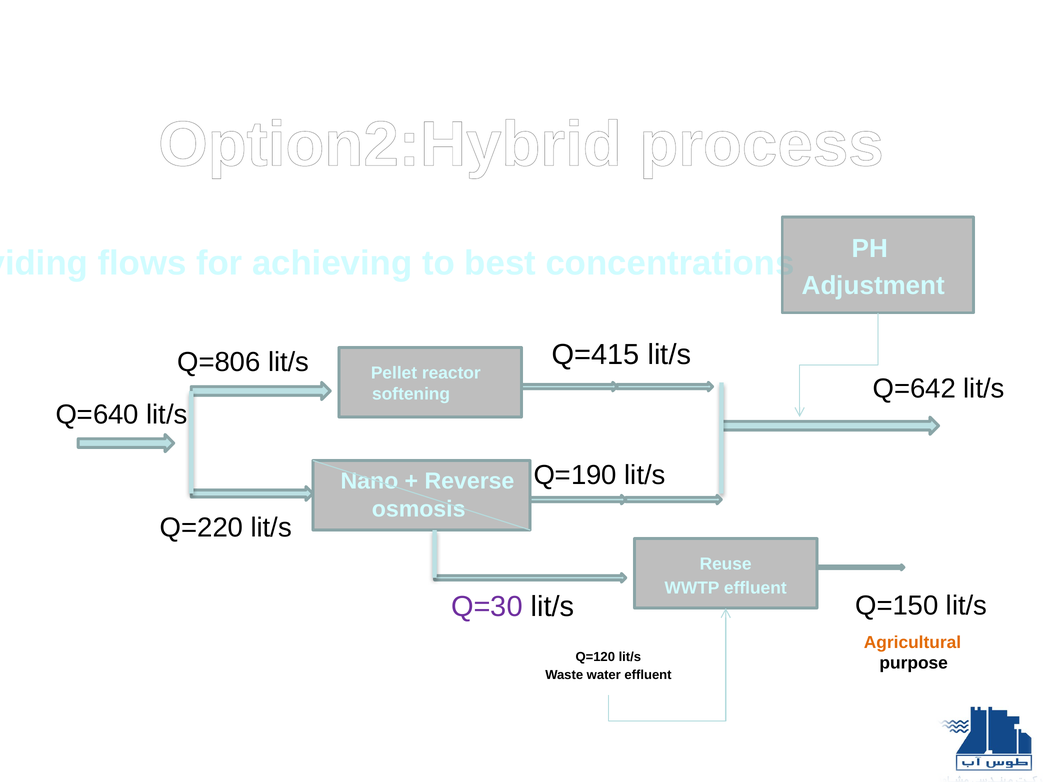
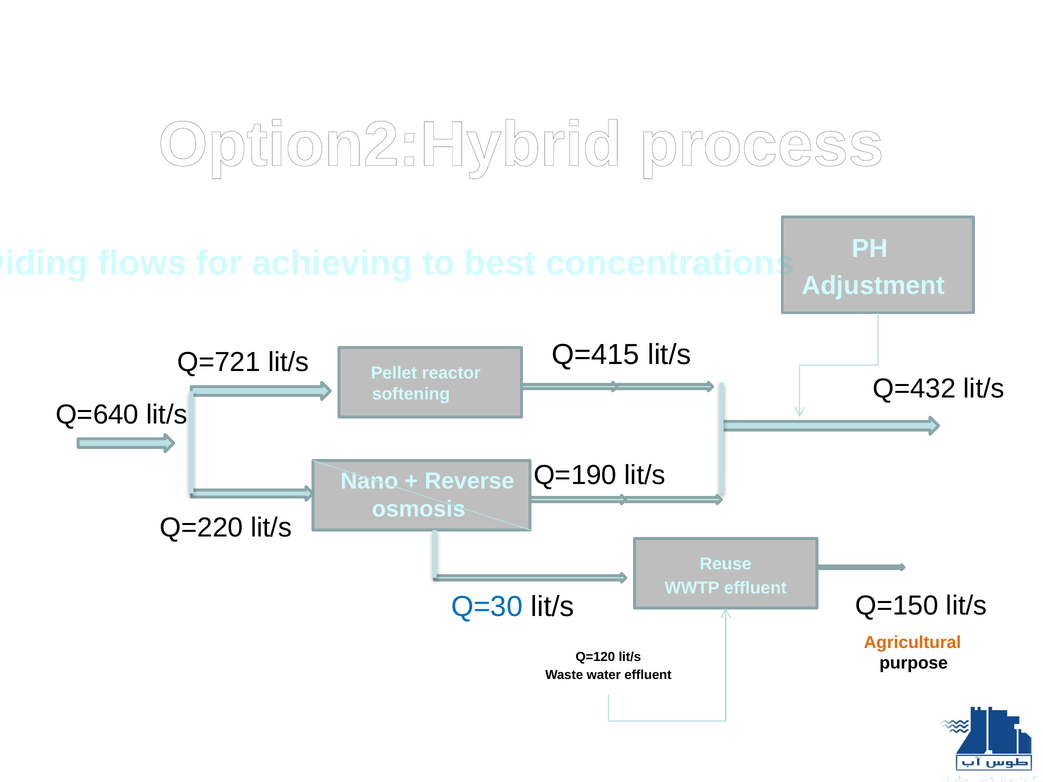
Q=806: Q=806 -> Q=721
Q=642: Q=642 -> Q=432
Q=30 colour: purple -> blue
